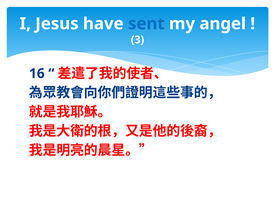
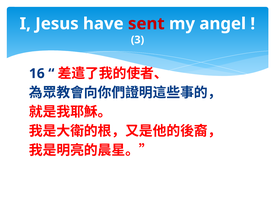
sent colour: blue -> red
